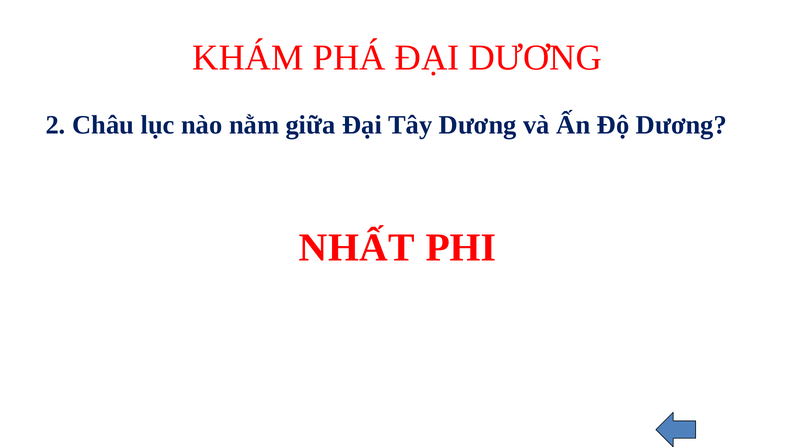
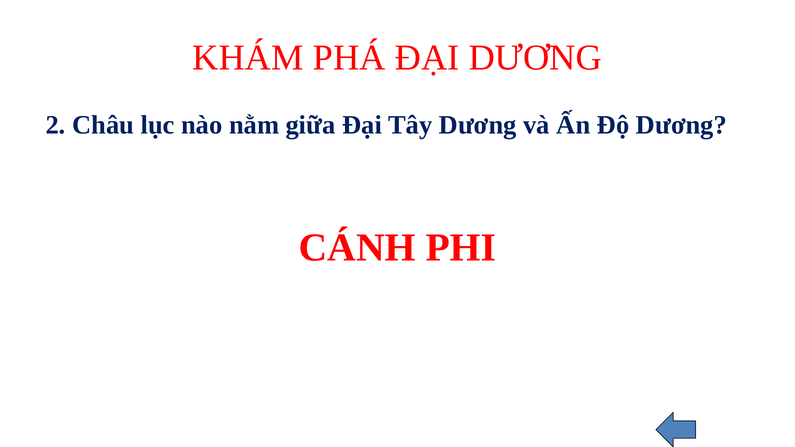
NHẤT: NHẤT -> CÁNH
